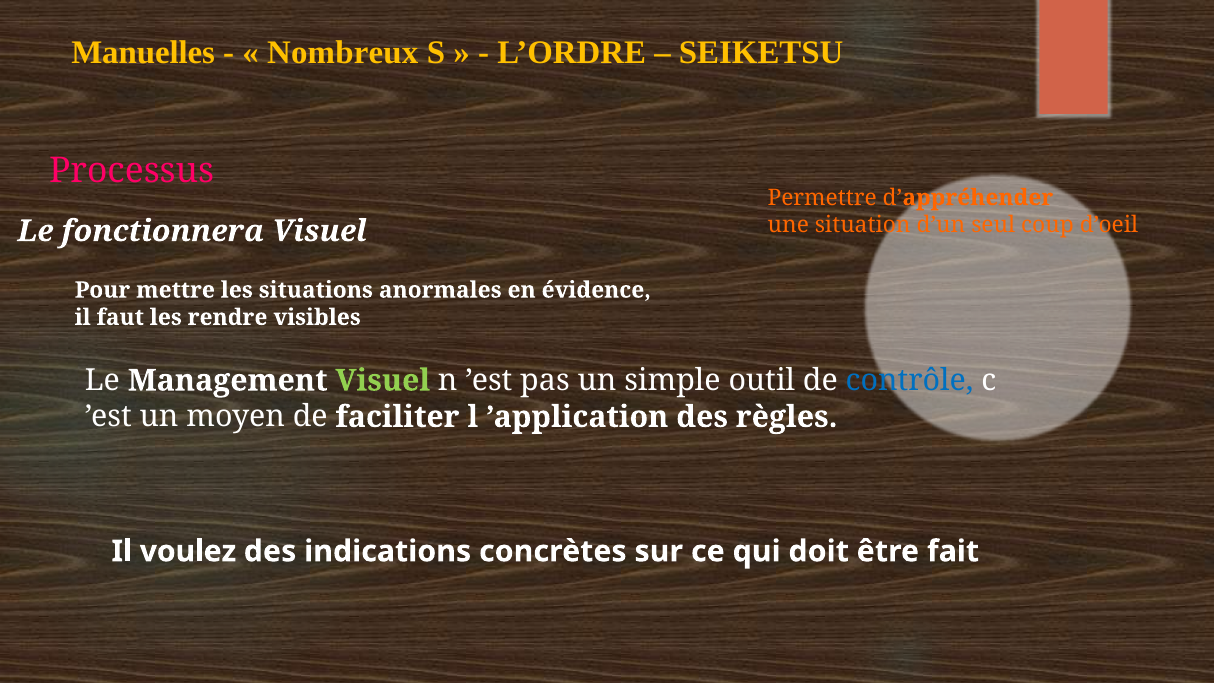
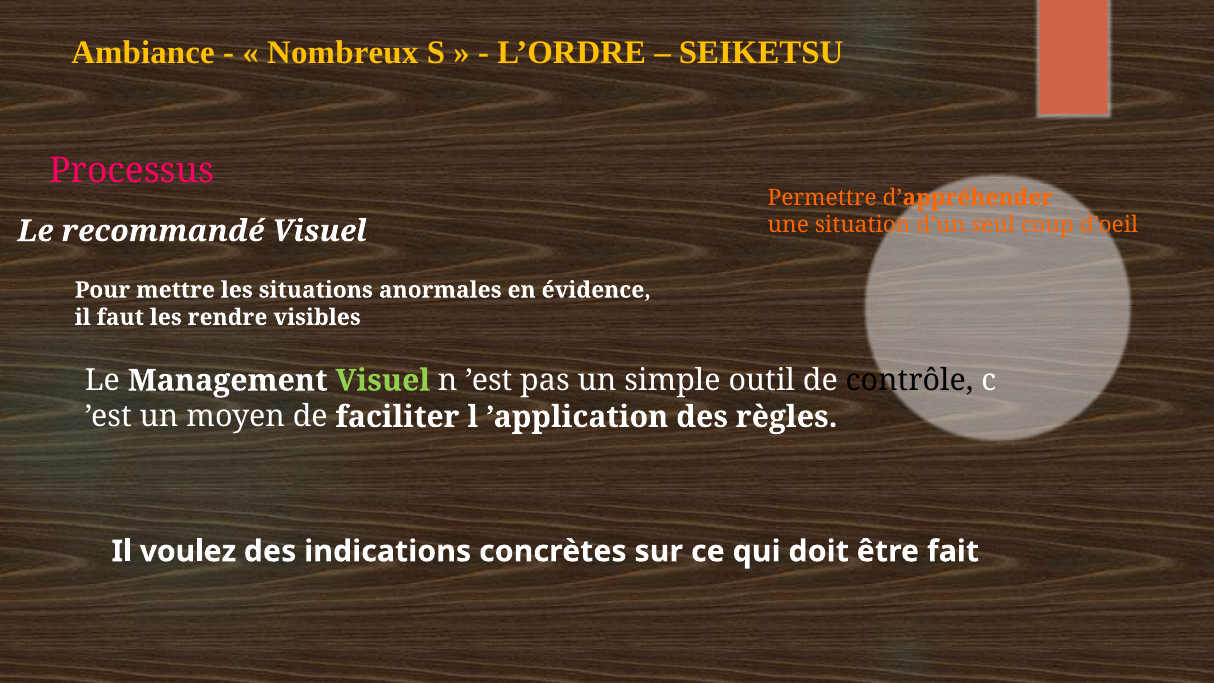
Manuelles: Manuelles -> Ambiance
fonctionnera: fonctionnera -> recommandé
contrôle colour: blue -> black
